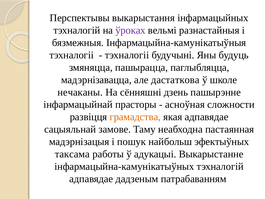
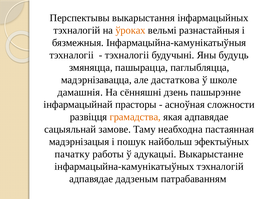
ўроках colour: purple -> orange
нечаканы: нечаканы -> дамашнія
таксама: таксама -> пачатку
